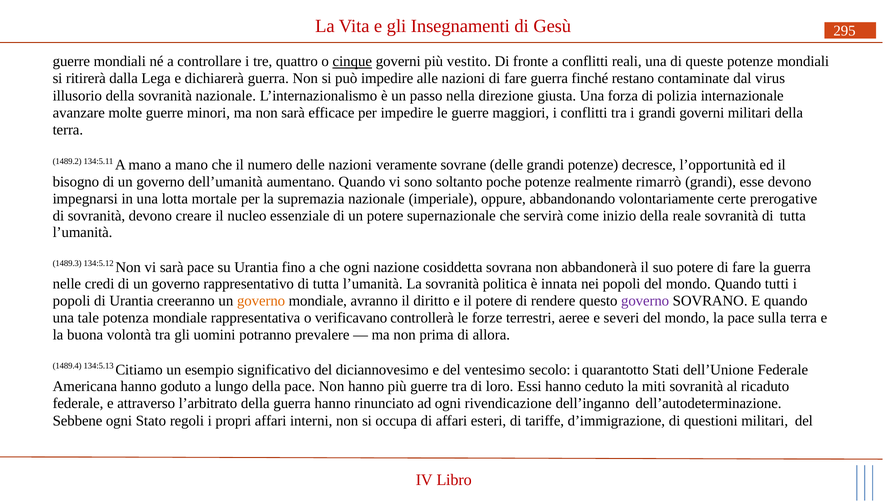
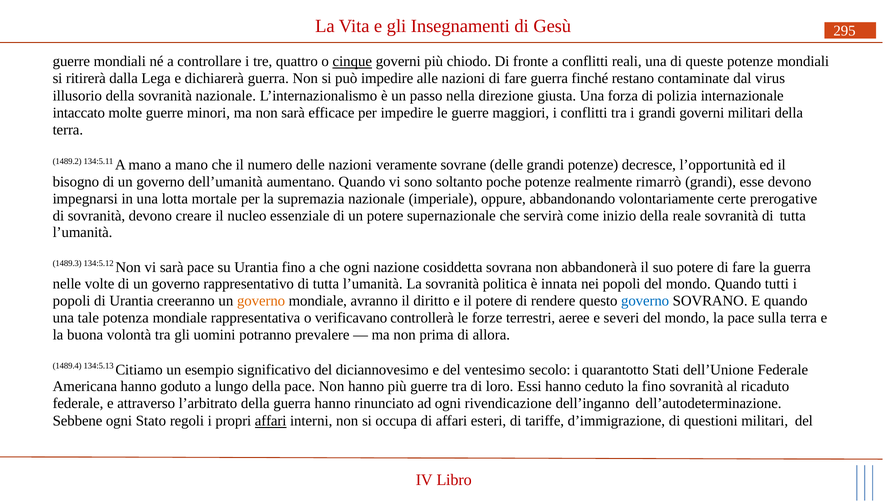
vestito: vestito -> chiodo
avanzare: avanzare -> intaccato
credi: credi -> volte
governo at (645, 301) colour: purple -> blue
la miti: miti -> fino
affari at (271, 421) underline: none -> present
